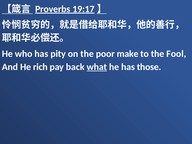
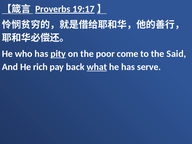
pity underline: none -> present
make: make -> come
Fool: Fool -> Said
those: those -> serve
